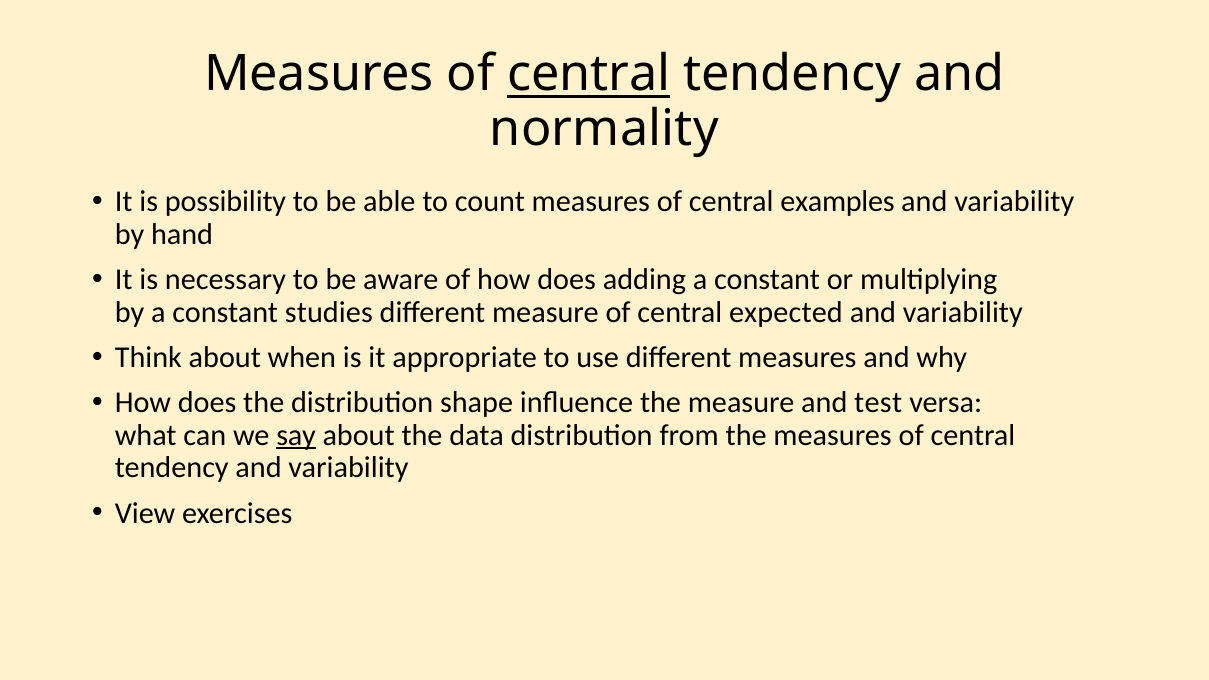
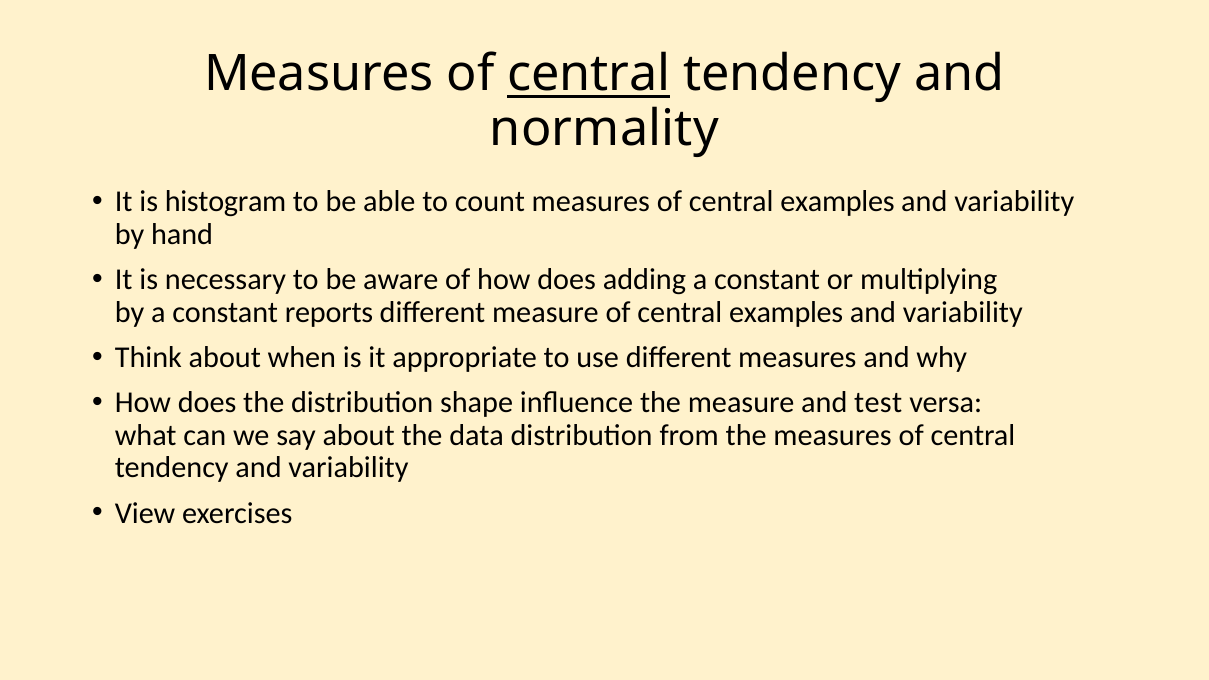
possibility: possibility -> histogram
studies: studies -> reports
measure of central expected: expected -> examples
say underline: present -> none
